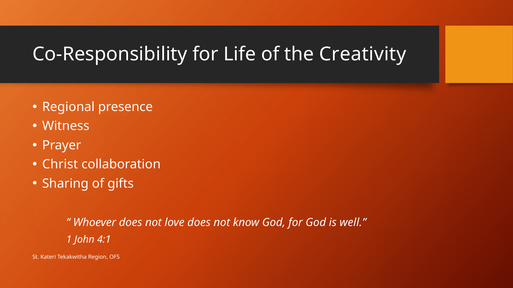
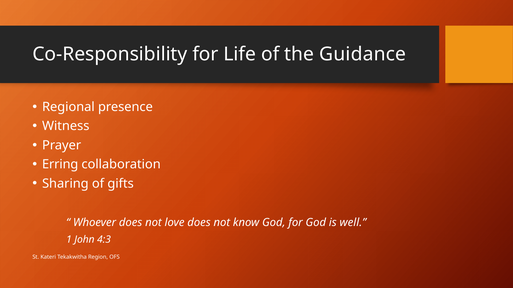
Creativity: Creativity -> Guidance
Christ: Christ -> Erring
4:1: 4:1 -> 4:3
